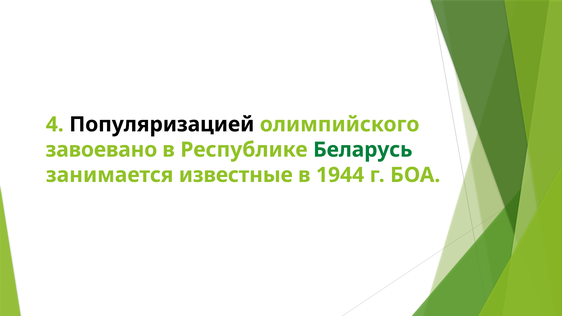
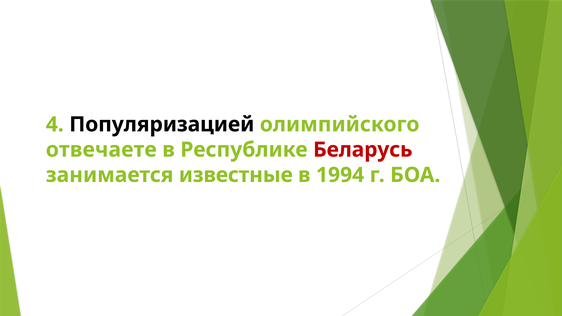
завоевано: завоевано -> отвечаете
Беларусь colour: green -> red
1944: 1944 -> 1994
